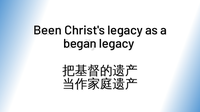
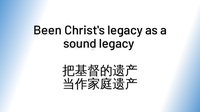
began: began -> sound
